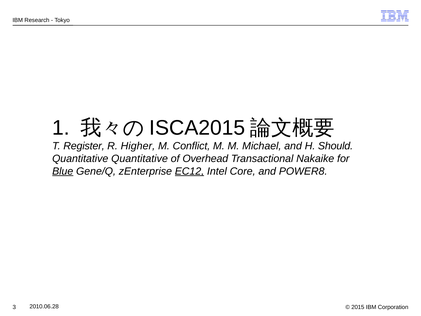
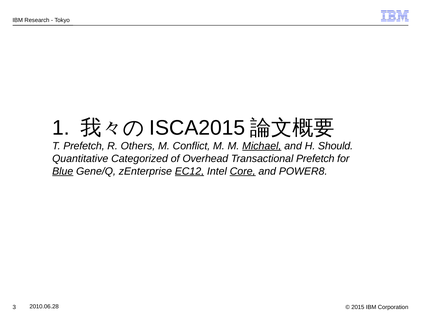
T Register: Register -> Prefetch
Higher: Higher -> Others
Michael underline: none -> present
Quantitative Quantitative: Quantitative -> Categorized
Transactional Nakaike: Nakaike -> Prefetch
Core underline: none -> present
